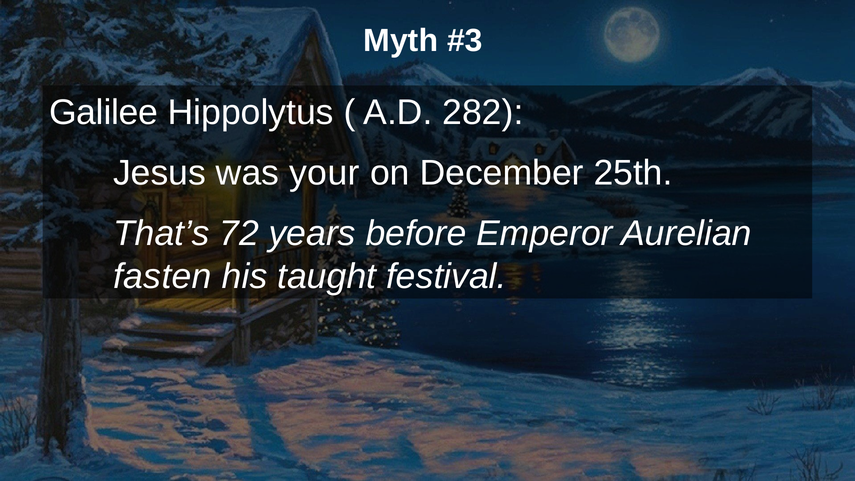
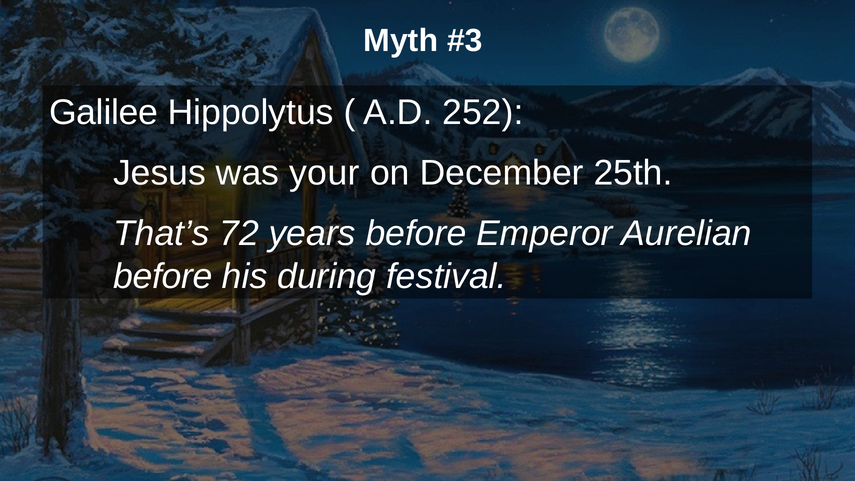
282: 282 -> 252
fasten at (162, 276): fasten -> before
taught: taught -> during
